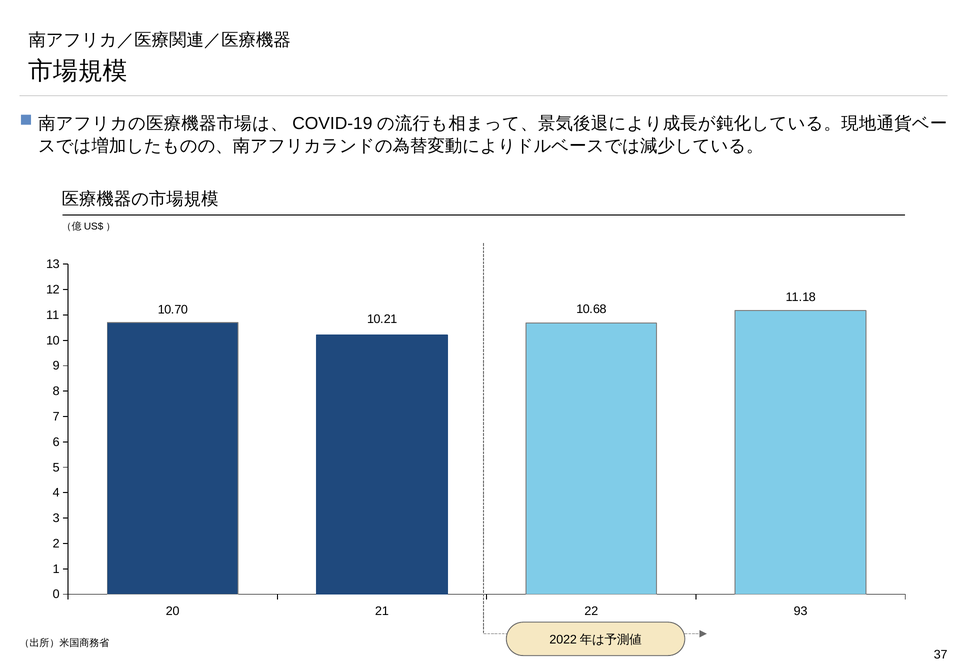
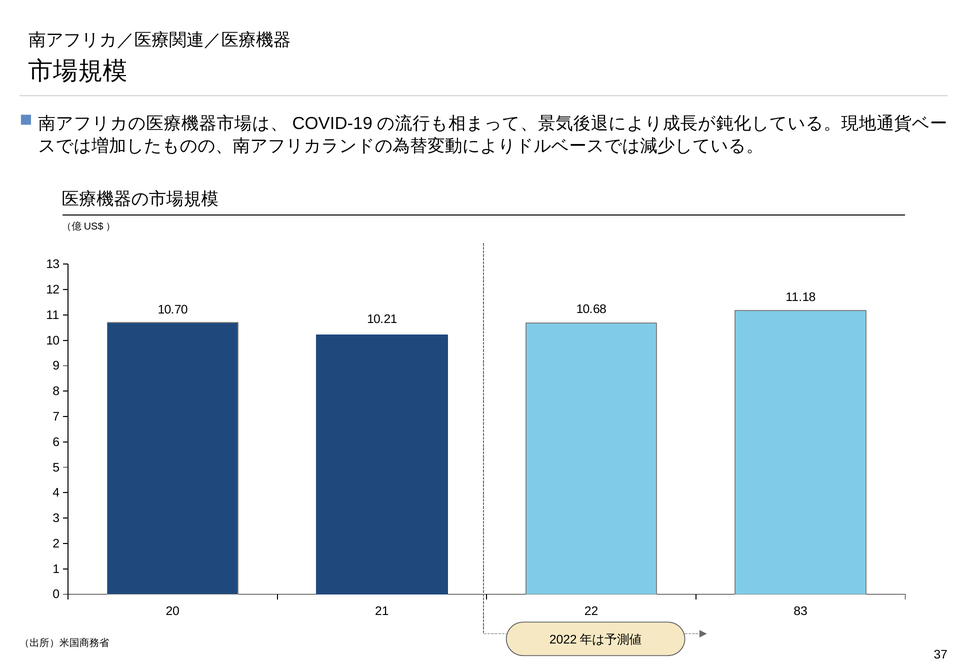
93: 93 -> 83
